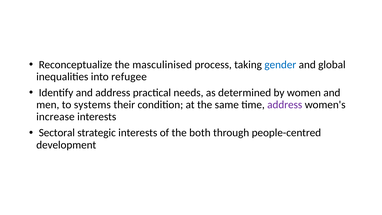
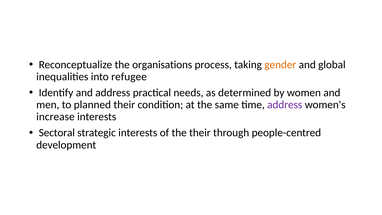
masculinised: masculinised -> organisations
gender colour: blue -> orange
systems: systems -> planned
the both: both -> their
